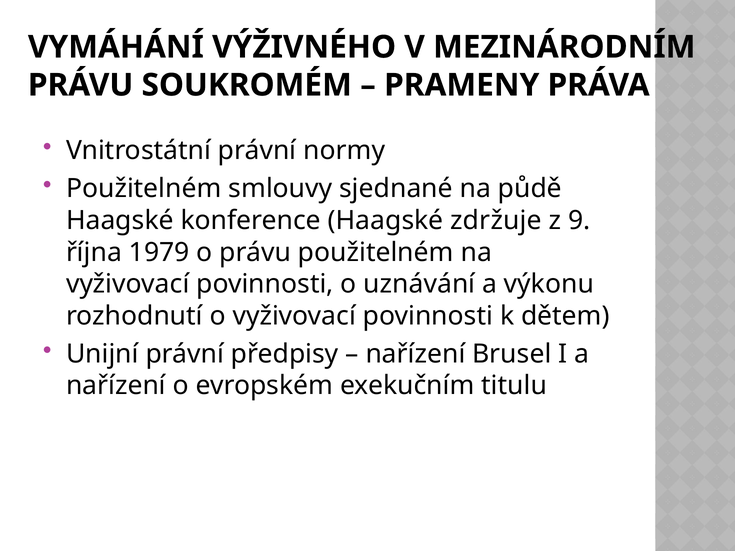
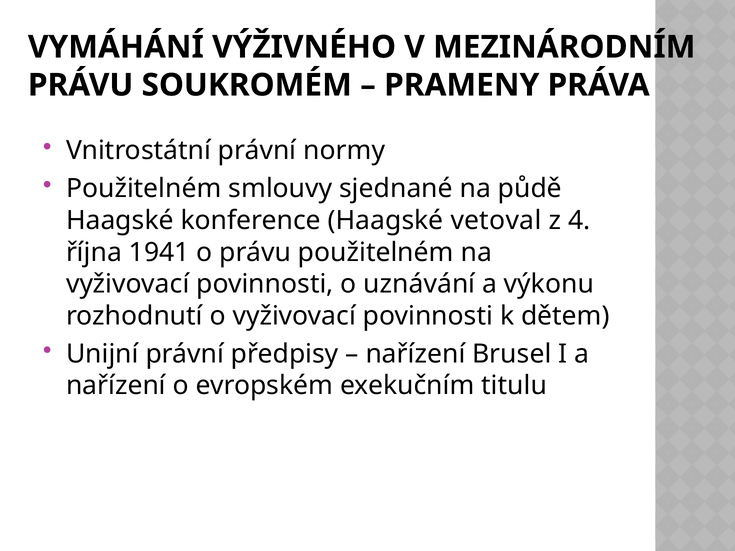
zdržuje: zdržuje -> vetoval
9: 9 -> 4
1979: 1979 -> 1941
